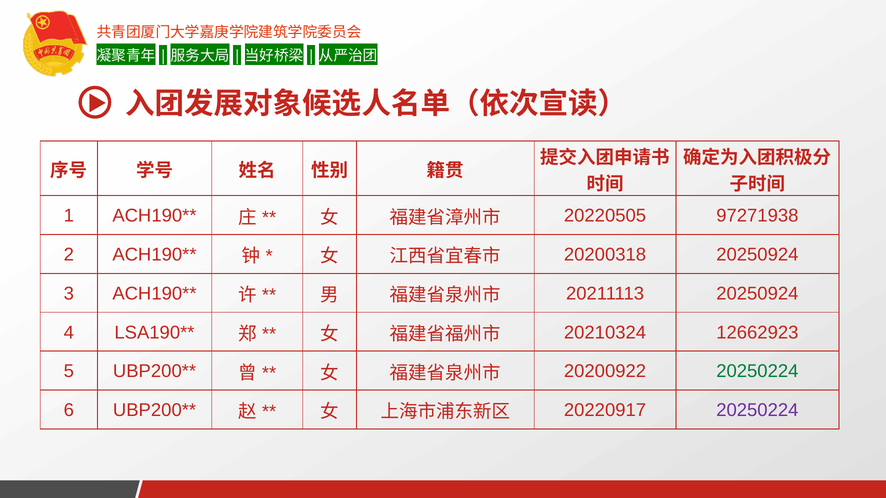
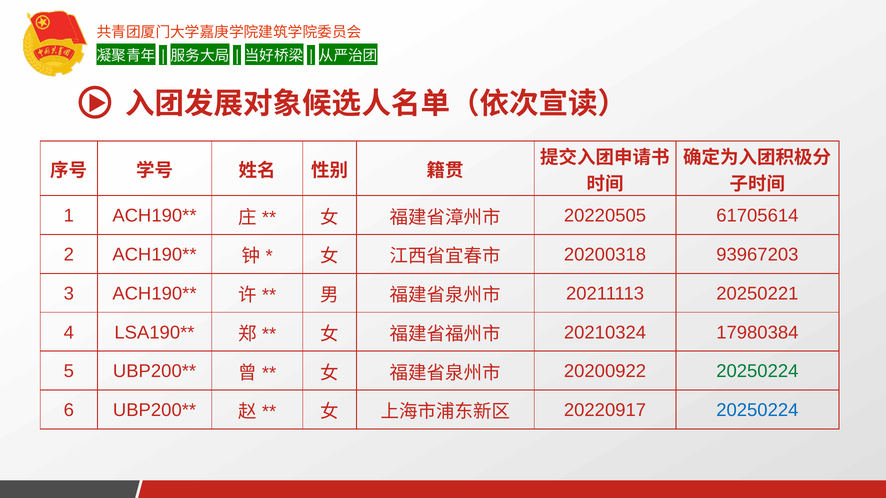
97271938: 97271938 -> 61705614
20200318 20250924: 20250924 -> 93967203
20211113 20250924: 20250924 -> 20250221
12662923: 12662923 -> 17980384
20250224 at (757, 410) colour: purple -> blue
